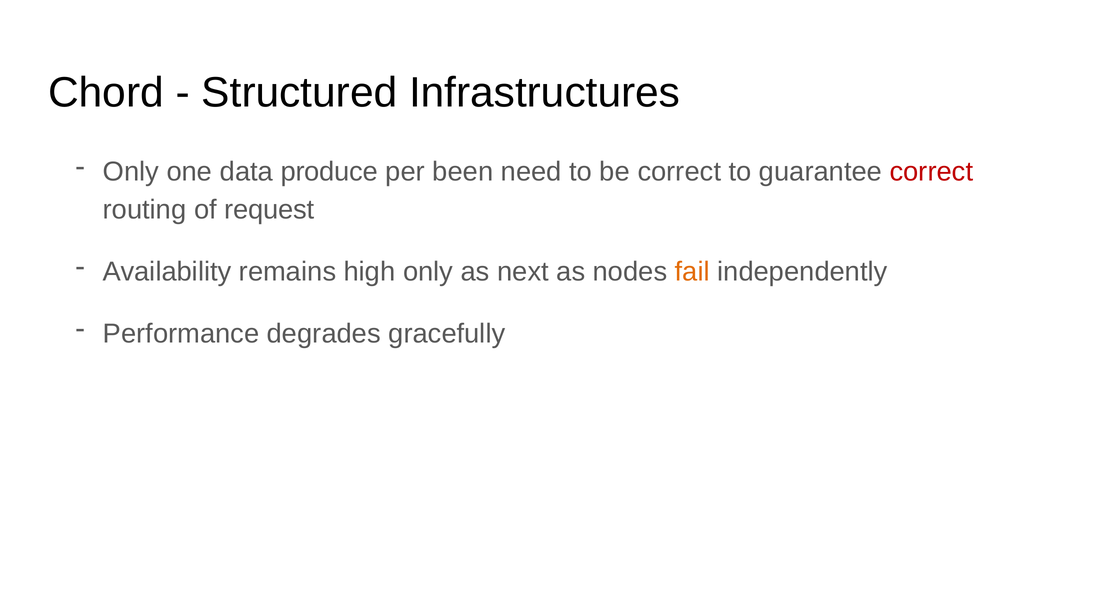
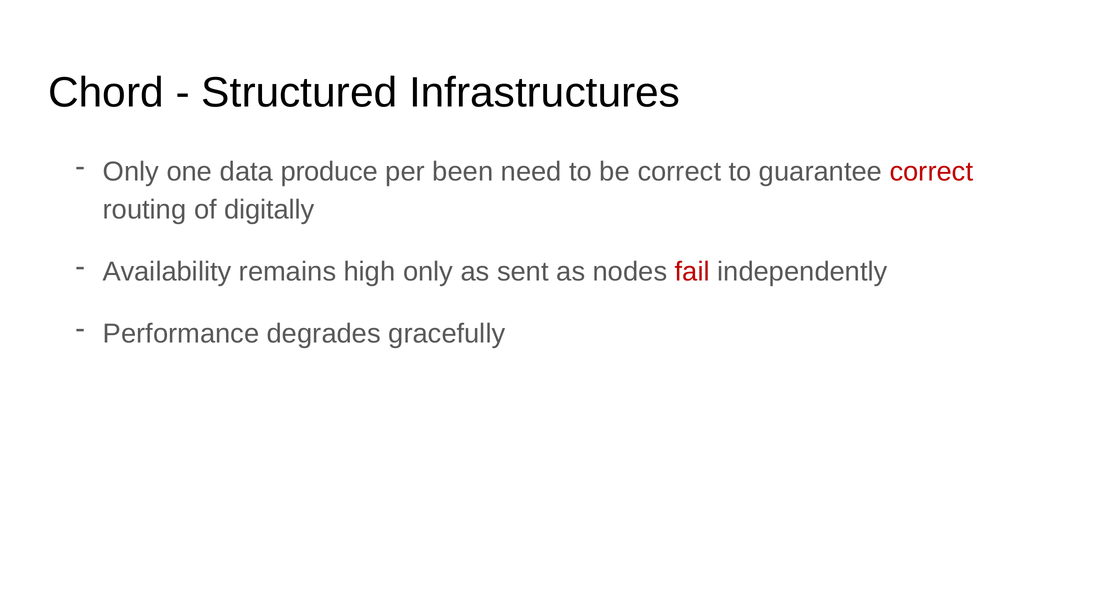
request: request -> digitally
next: next -> sent
fail colour: orange -> red
